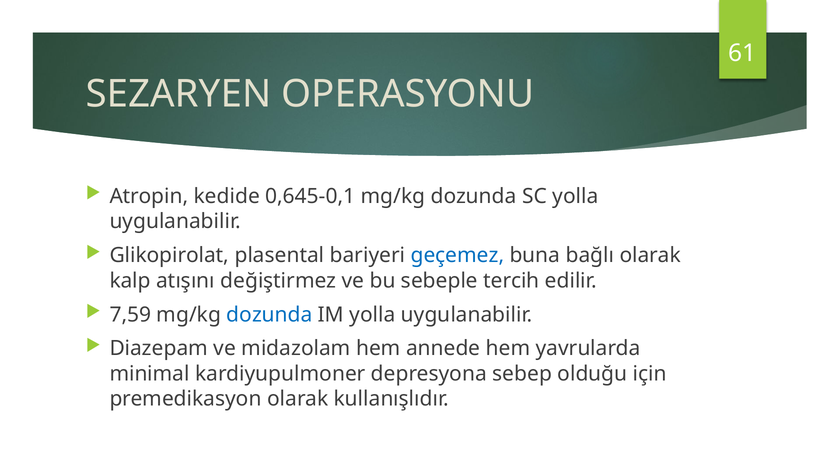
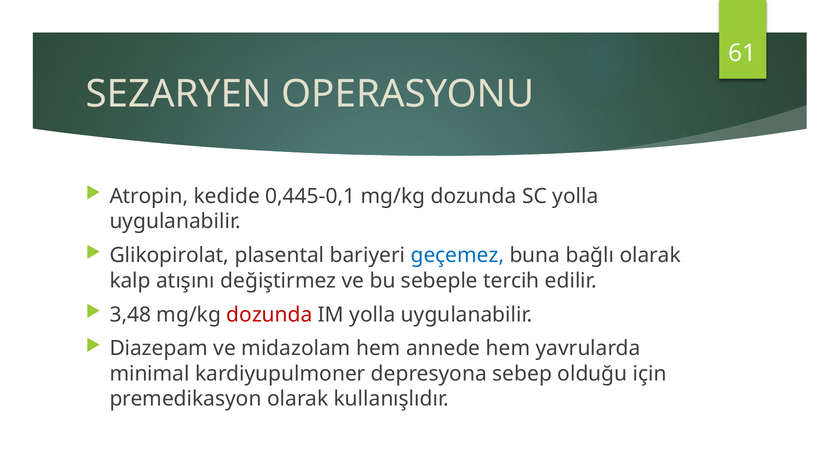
0,645-0,1: 0,645-0,1 -> 0,445-0,1
7,59: 7,59 -> 3,48
dozunda at (269, 315) colour: blue -> red
